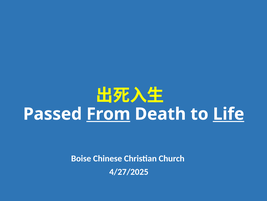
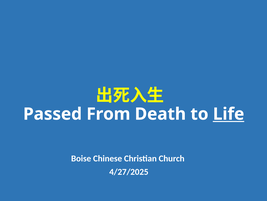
From underline: present -> none
